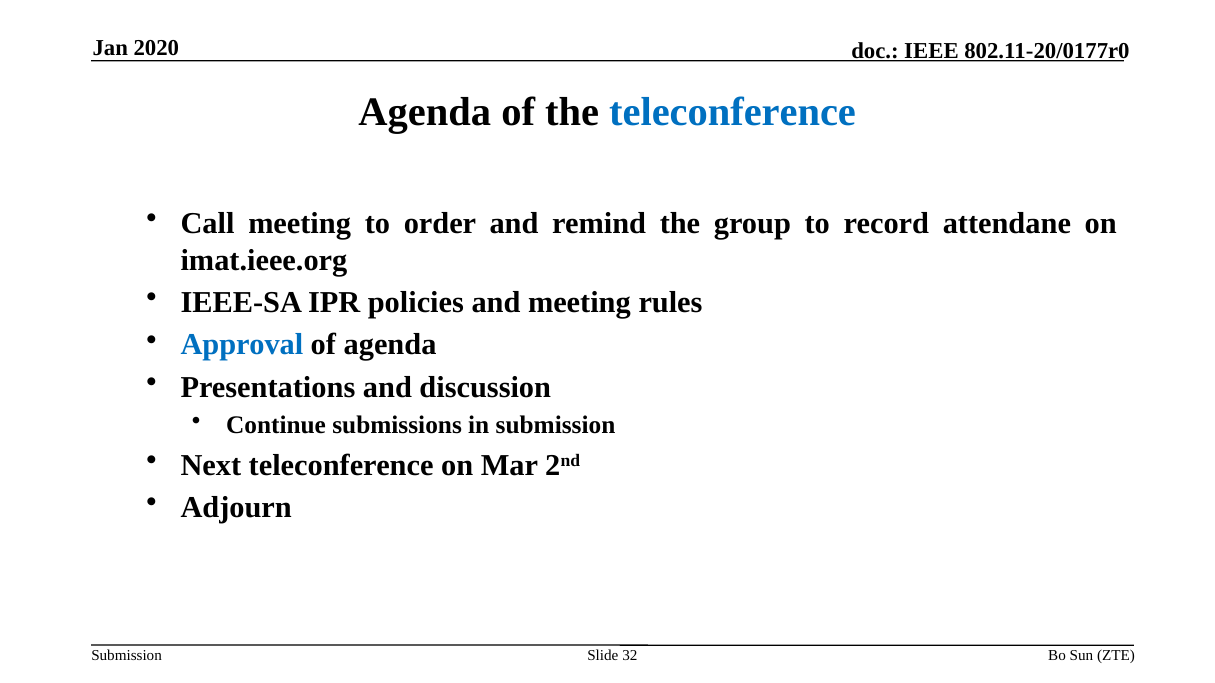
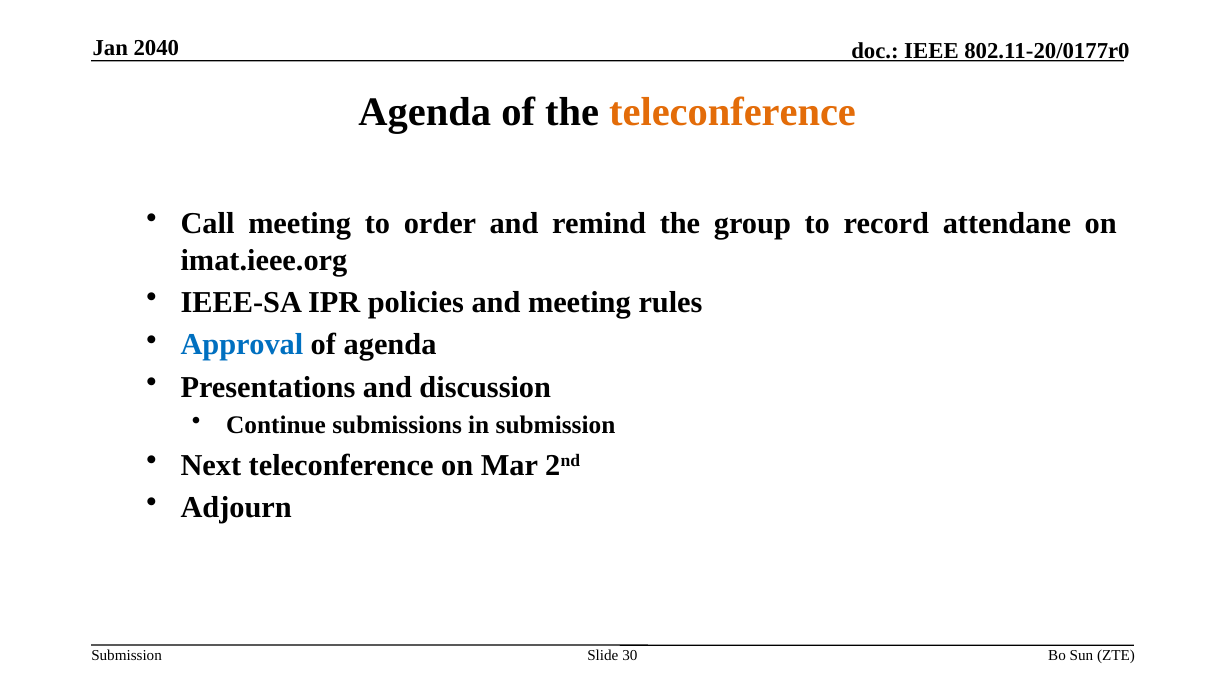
2020: 2020 -> 2040
teleconference at (733, 113) colour: blue -> orange
32: 32 -> 30
